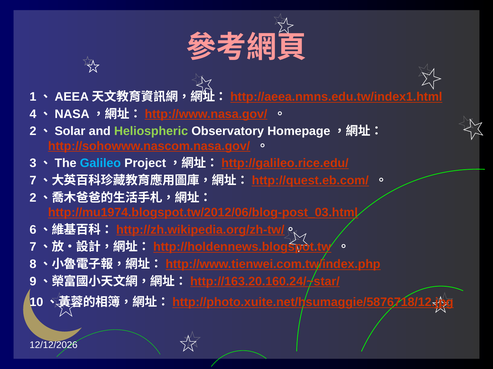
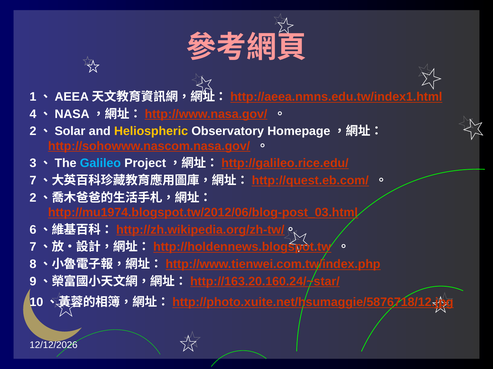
Heliospheric colour: light green -> yellow
